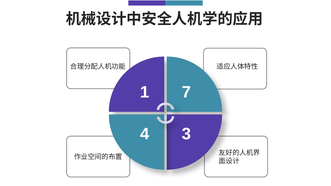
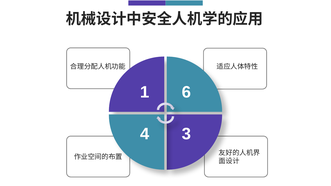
7: 7 -> 6
